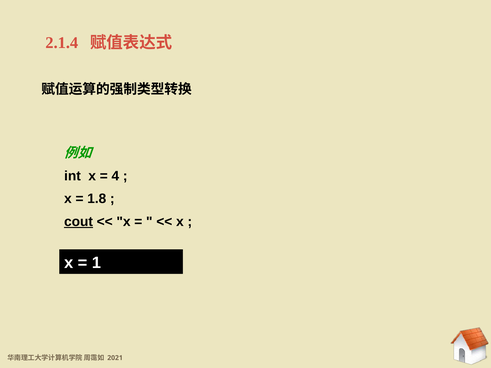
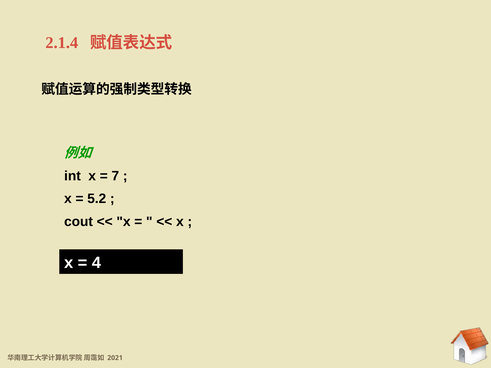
4: 4 -> 7
1.8: 1.8 -> 5.2
cout underline: present -> none
1: 1 -> 4
